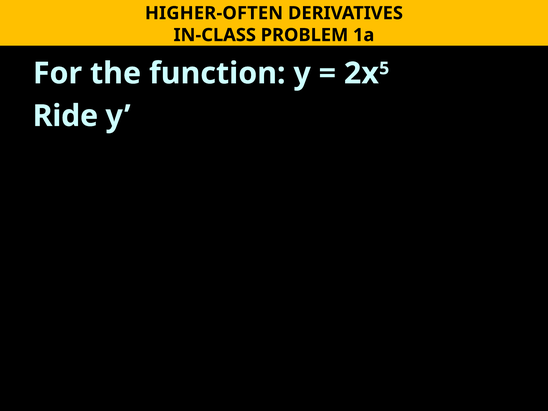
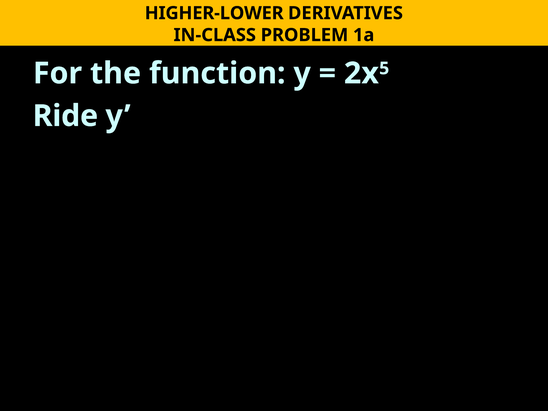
HIGHER-OFTEN: HIGHER-OFTEN -> HIGHER-LOWER
